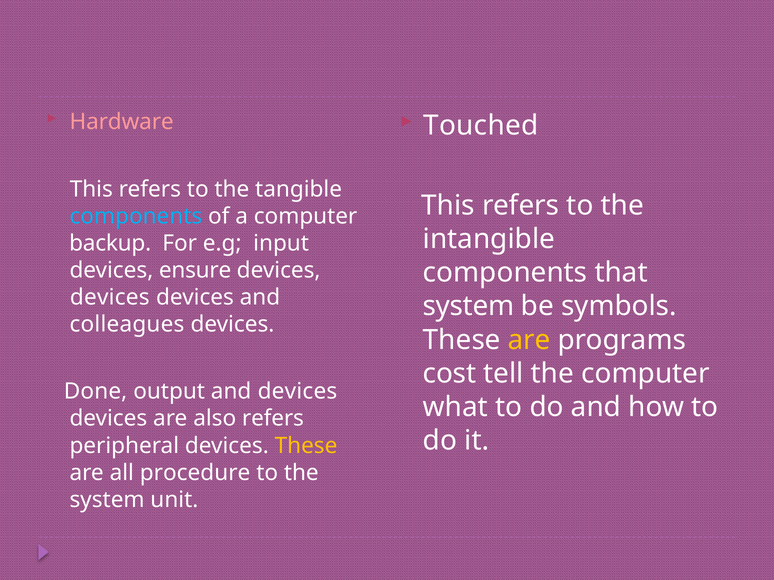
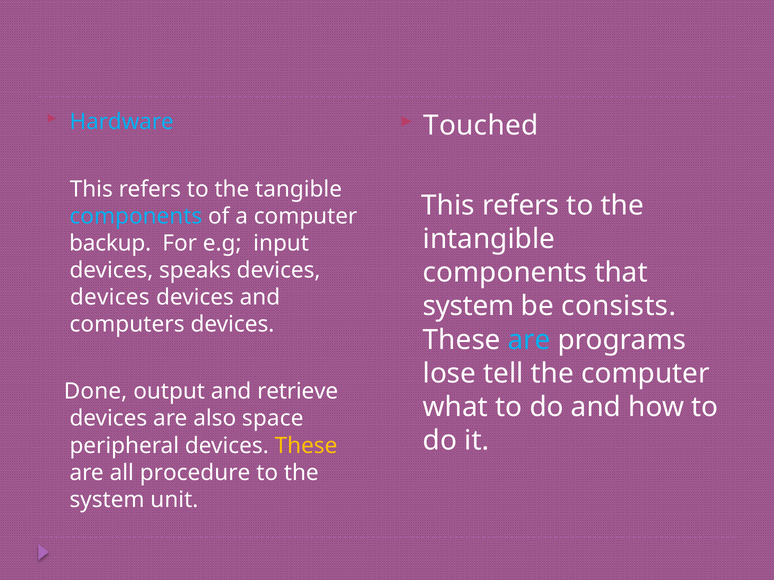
Hardware colour: pink -> light blue
ensure: ensure -> speaks
symbols: symbols -> consists
colleagues: colleagues -> computers
are at (529, 340) colour: yellow -> light blue
cost: cost -> lose
and devices: devices -> retrieve
also refers: refers -> space
